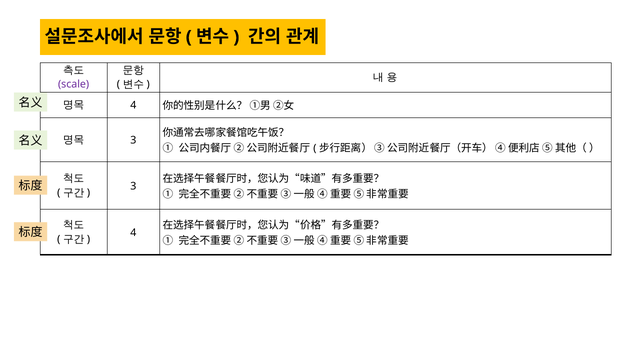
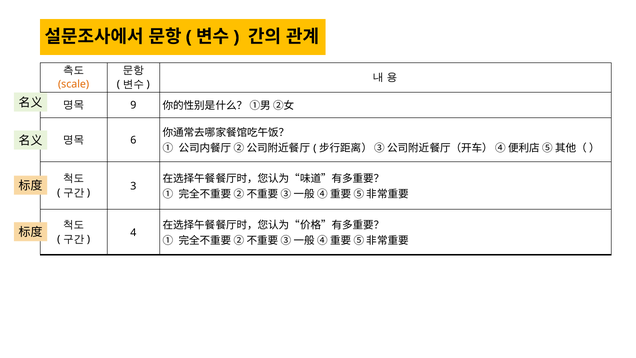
scale colour: purple -> orange
4 at (133, 105): 4 -> 9
3 at (133, 140): 3 -> 6
